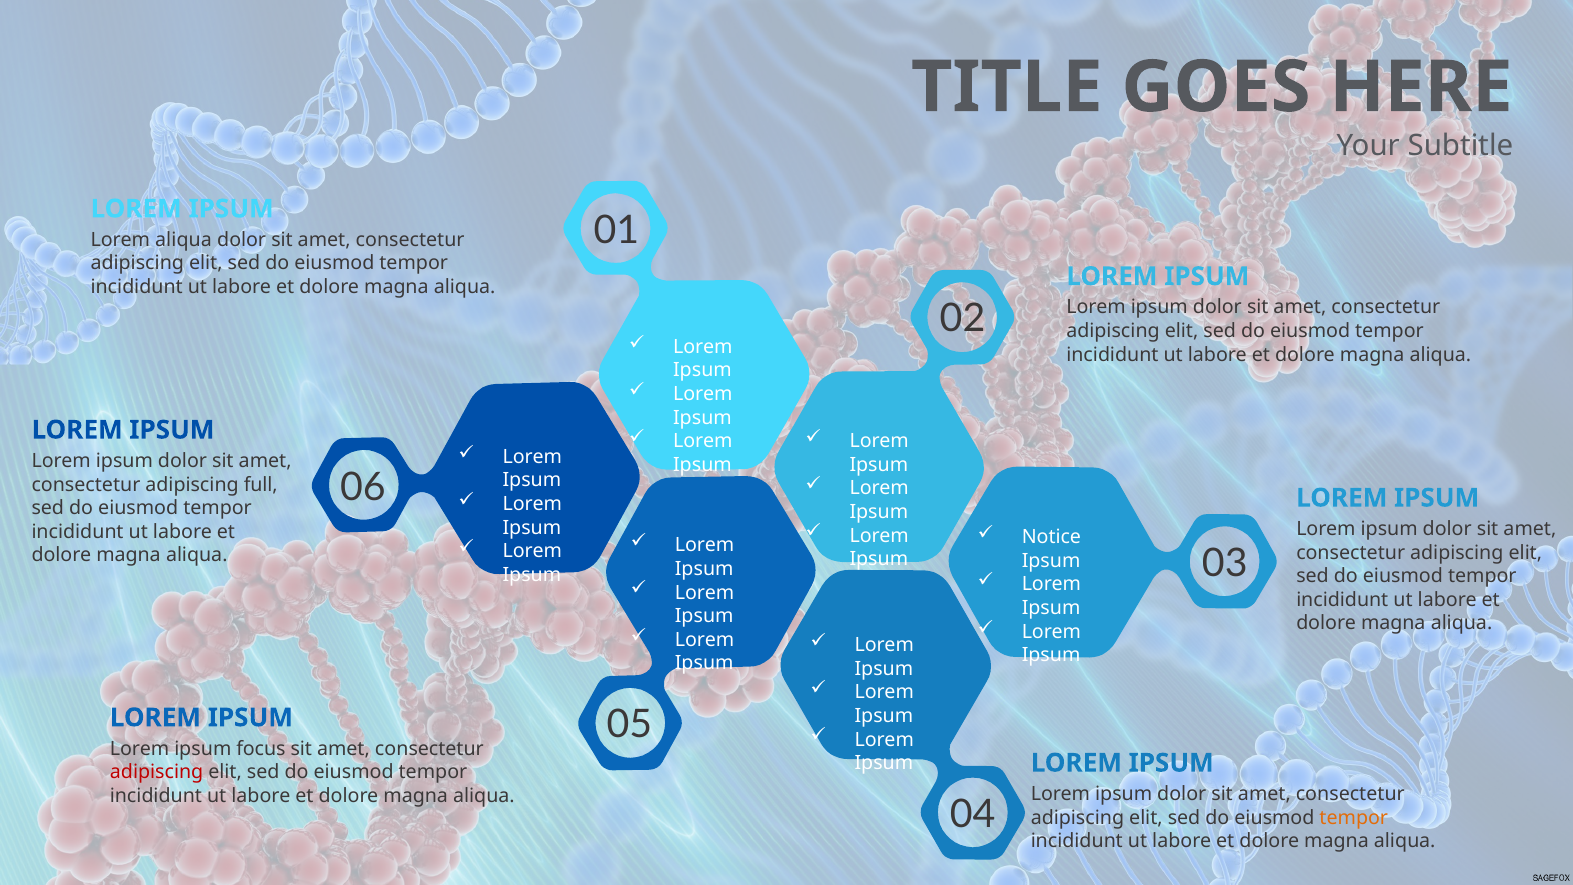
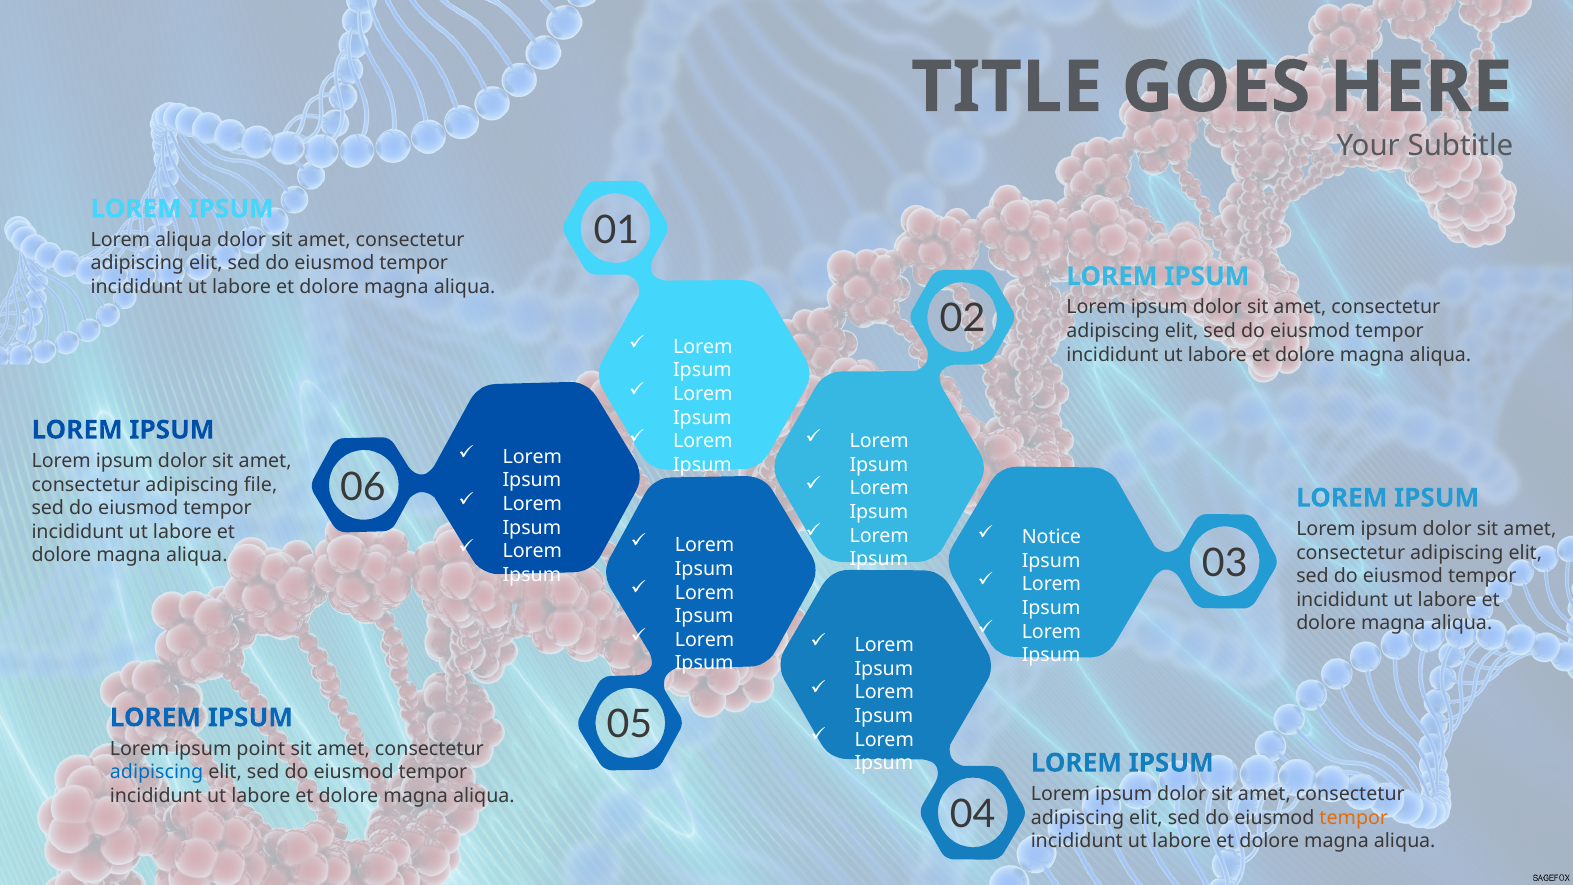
full: full -> file
focus: focus -> point
adipiscing at (157, 772) colour: red -> blue
